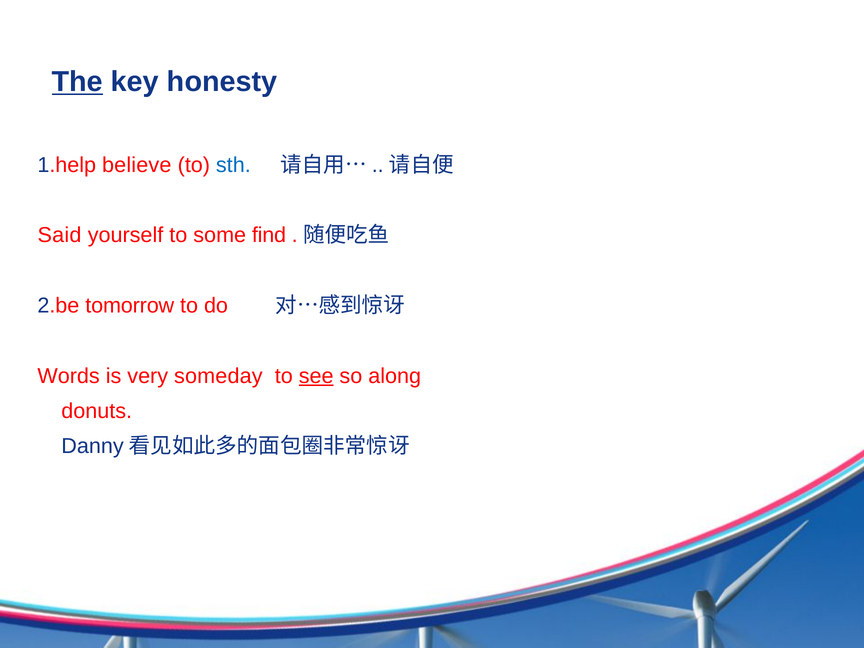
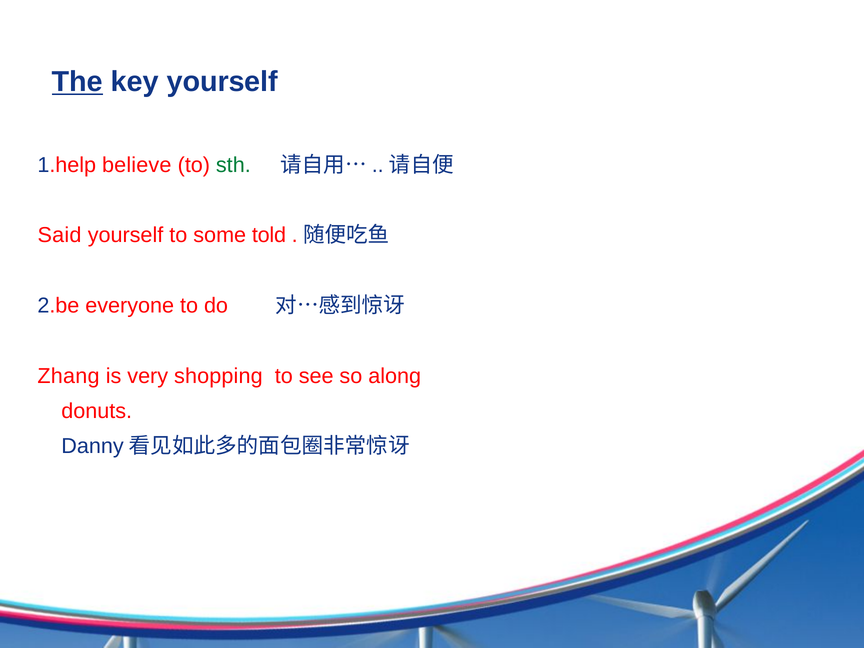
key honesty: honesty -> yourself
sth colour: blue -> green
find: find -> told
tomorrow: tomorrow -> everyone
Words: Words -> Zhang
someday: someday -> shopping
see underline: present -> none
